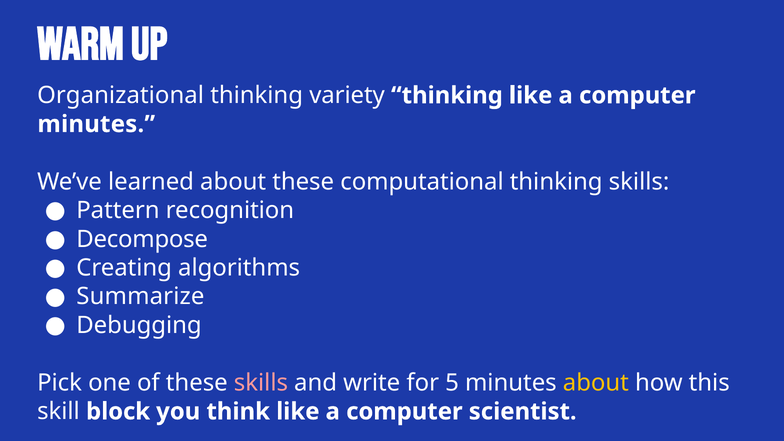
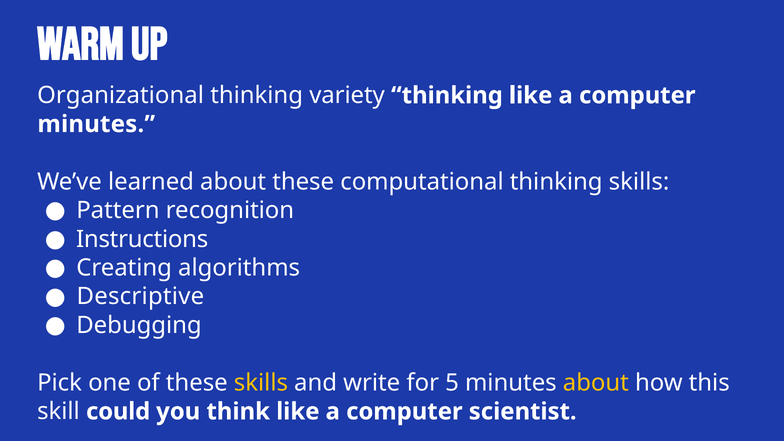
Decompose: Decompose -> Instructions
Summarize: Summarize -> Descriptive
skills at (261, 383) colour: pink -> yellow
block: block -> could
